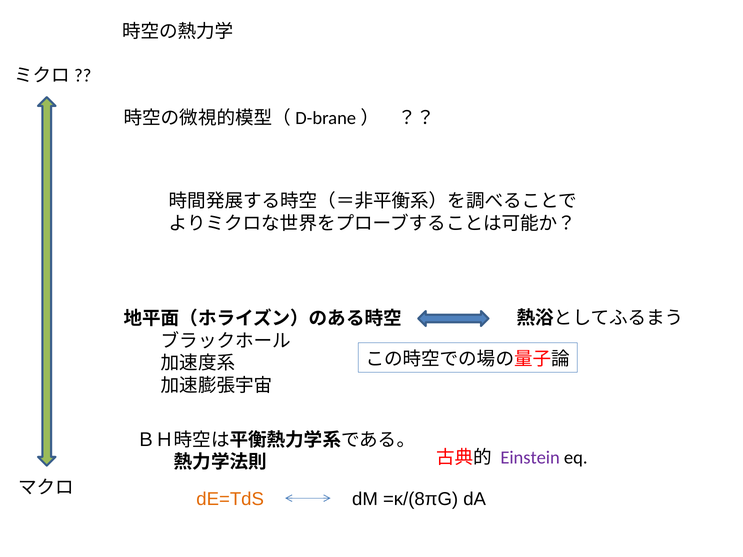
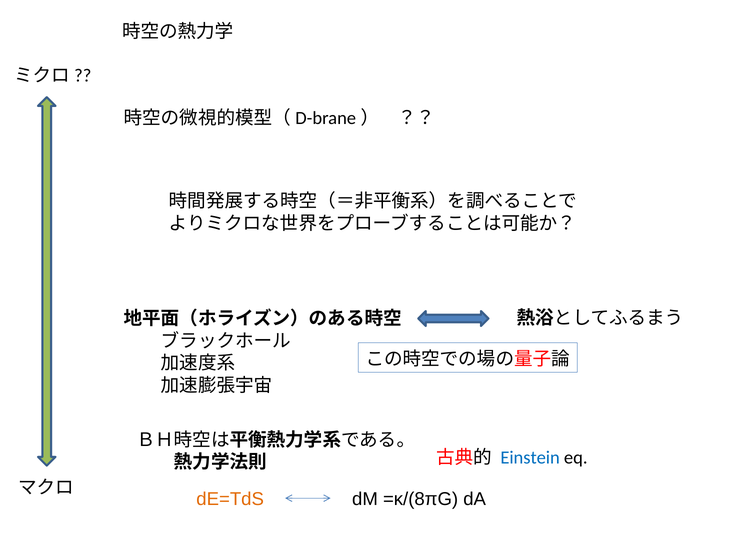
Einstein colour: purple -> blue
